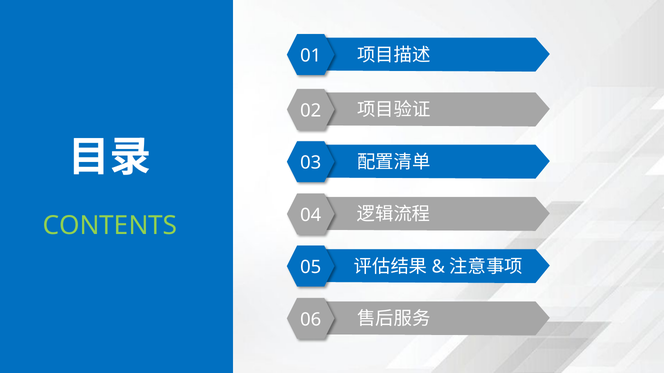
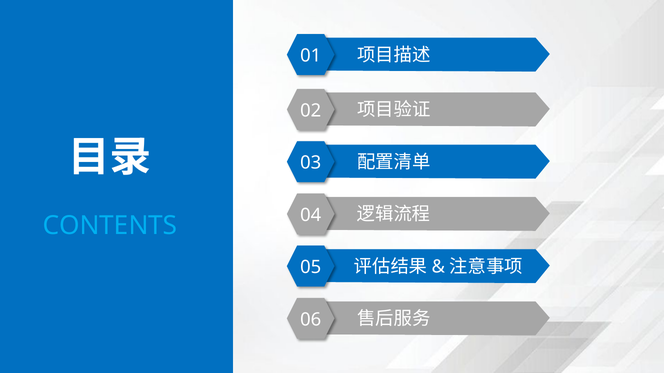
CONTENTS colour: light green -> light blue
